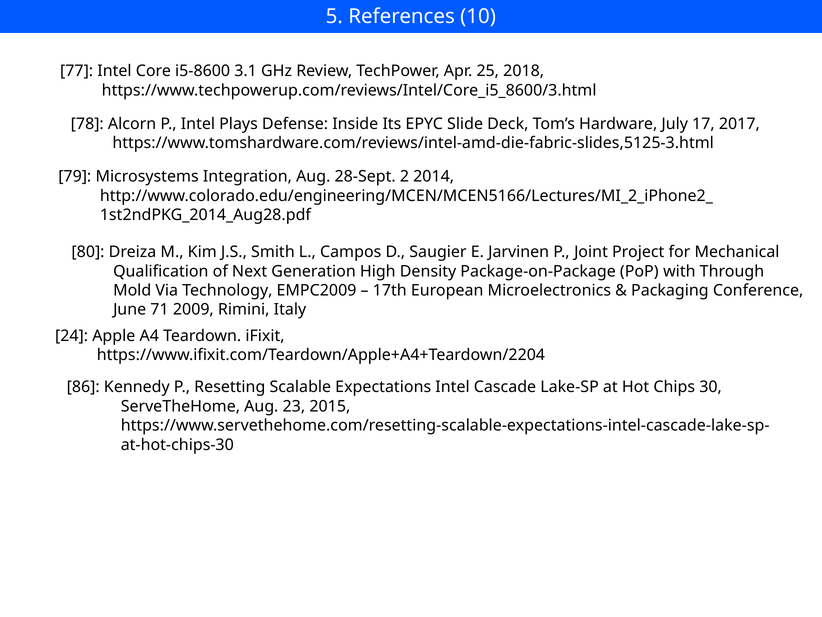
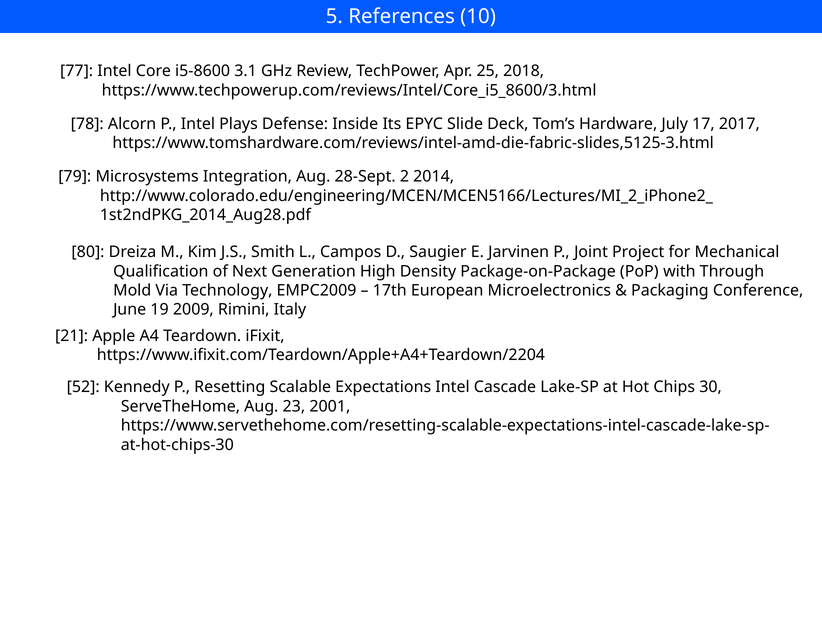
71: 71 -> 19
24: 24 -> 21
86: 86 -> 52
2015: 2015 -> 2001
